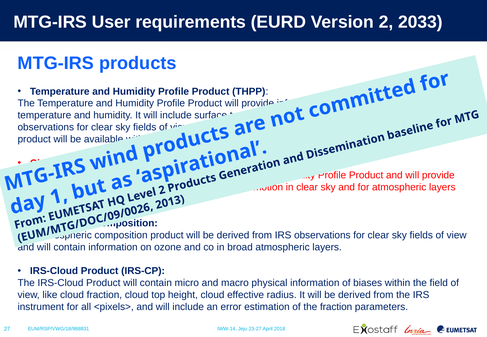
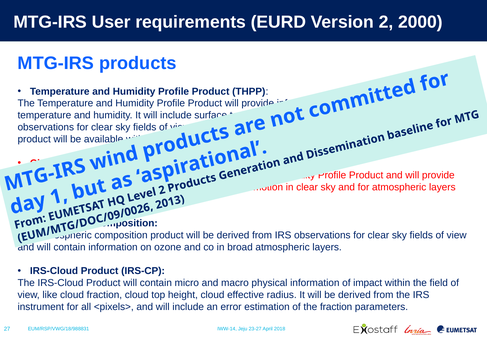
2033: 2033 -> 2000
biases: biases -> impact
